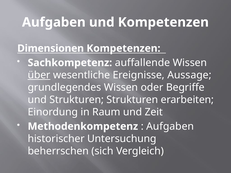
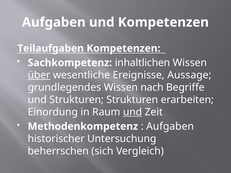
Dimensionen: Dimensionen -> Teilaufgaben
auffallende: auffallende -> inhaltlichen
oder: oder -> nach
und at (133, 112) underline: none -> present
